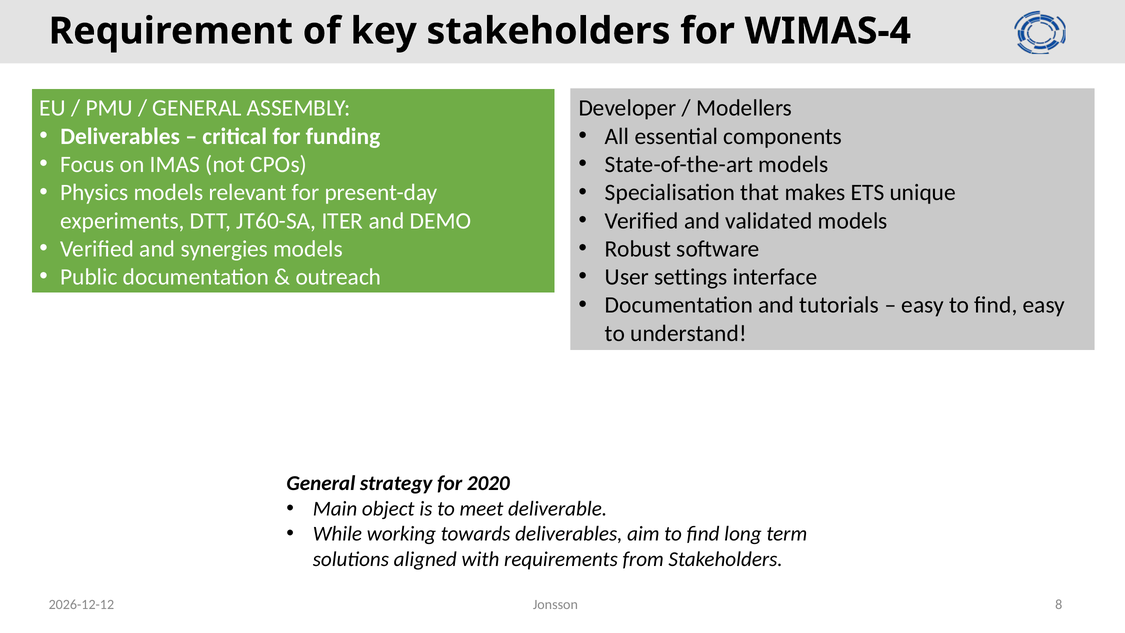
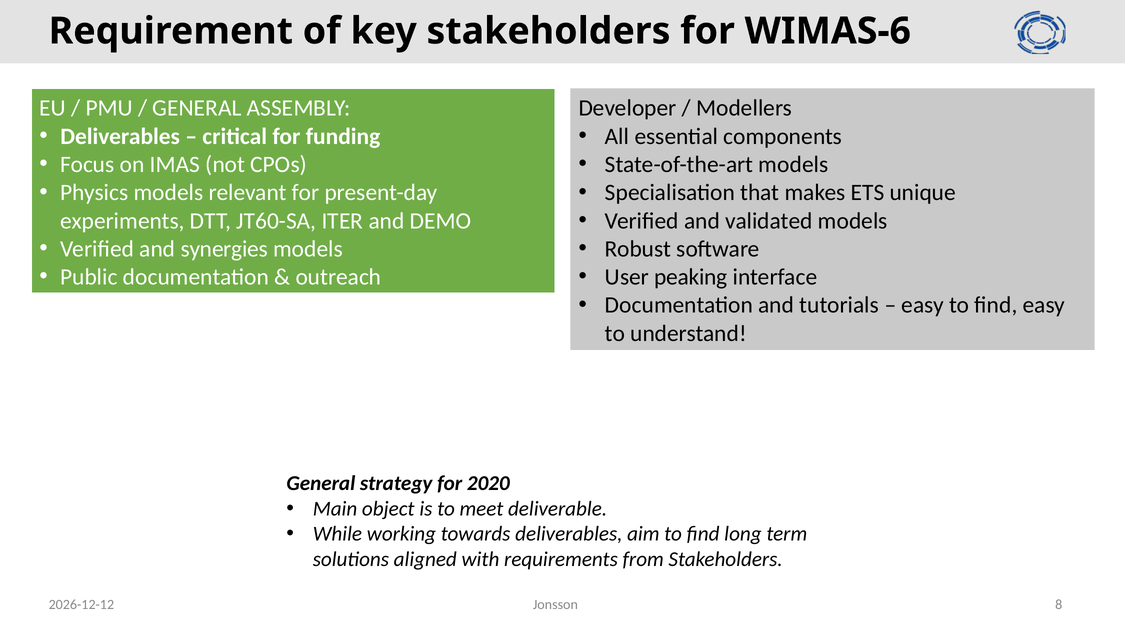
WIMAS-4: WIMAS-4 -> WIMAS-6
settings: settings -> peaking
